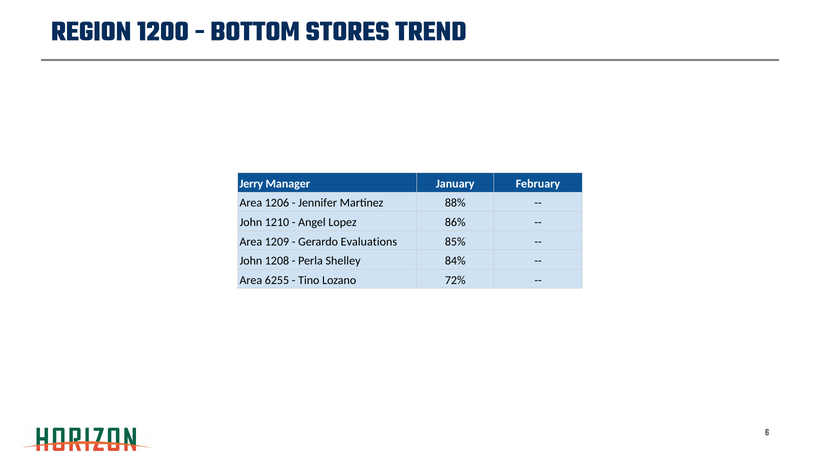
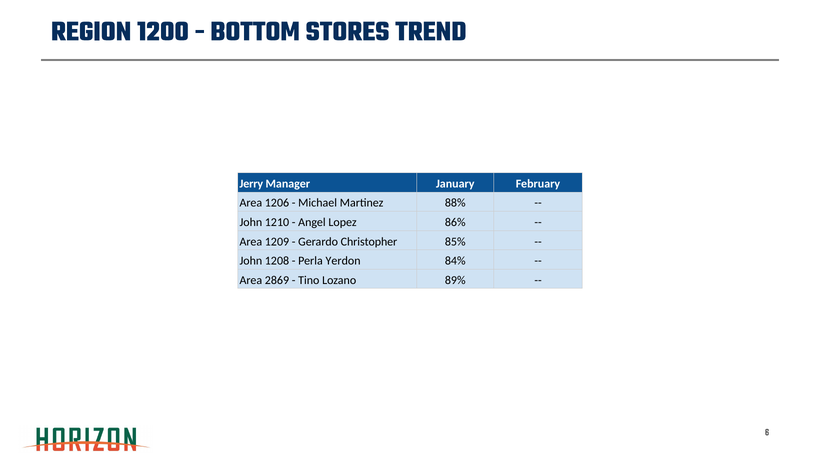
Jennifer: Jennifer -> Michael
Evaluations: Evaluations -> Christopher
Shelley: Shelley -> Yerdon
6255: 6255 -> 2869
72%: 72% -> 89%
